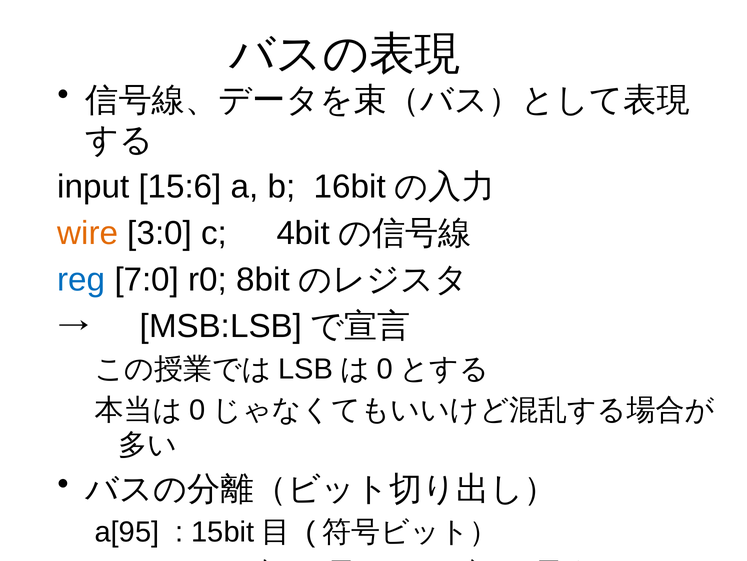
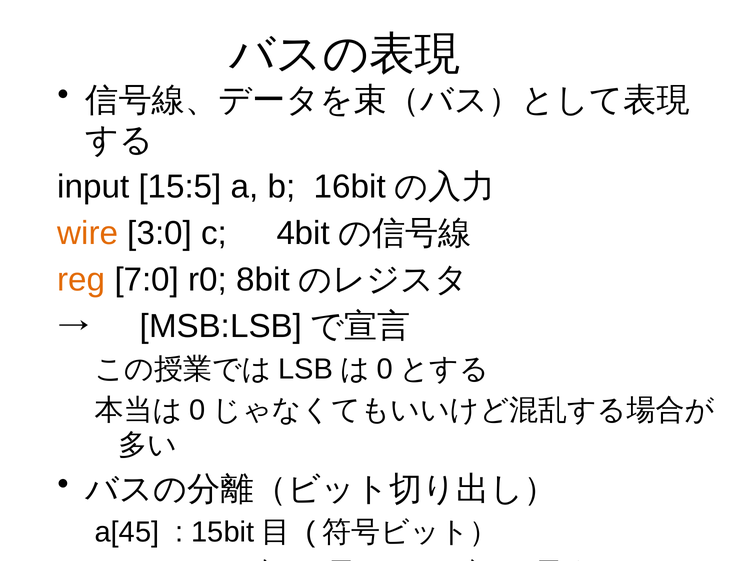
15:6: 15:6 -> 15:5
reg colour: blue -> orange
a[95: a[95 -> a[45
